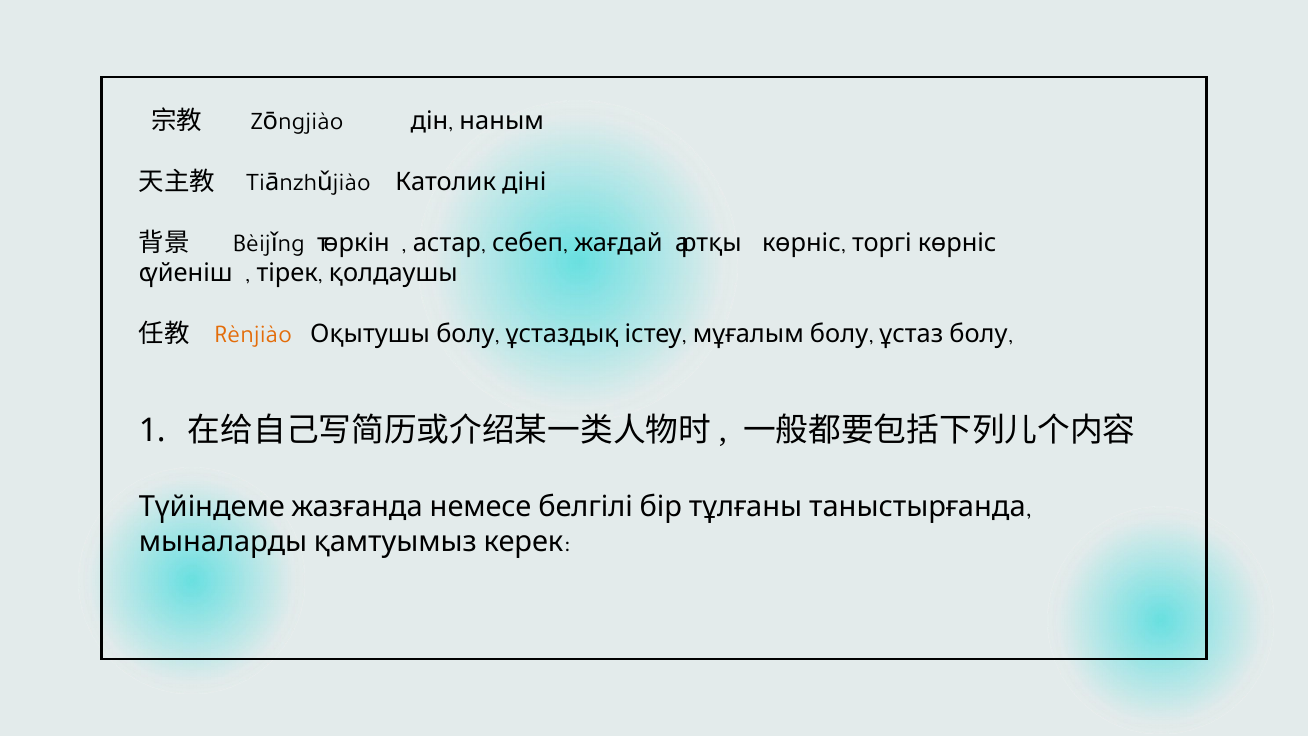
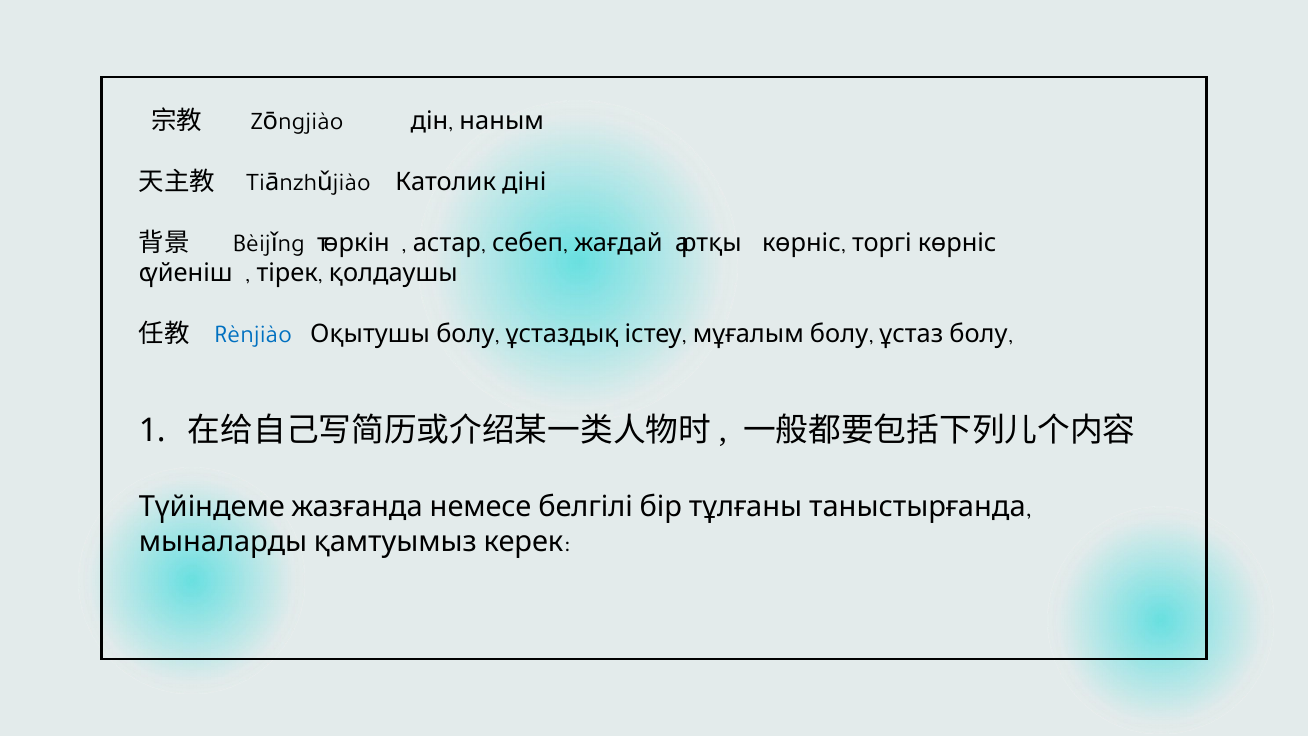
Rènjiào colour: orange -> blue
